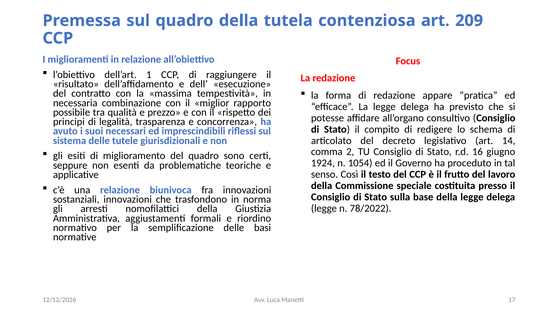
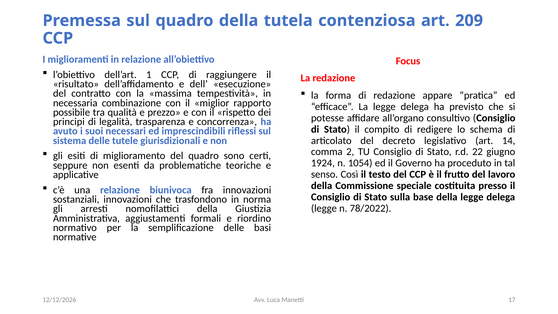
16: 16 -> 22
